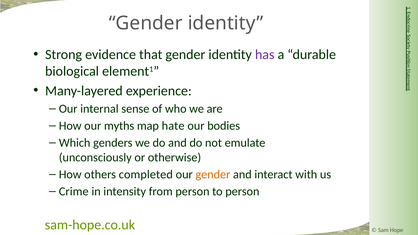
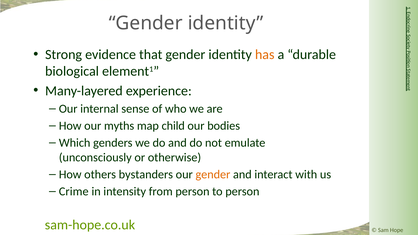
has colour: purple -> orange
hate: hate -> child
completed: completed -> bystanders
